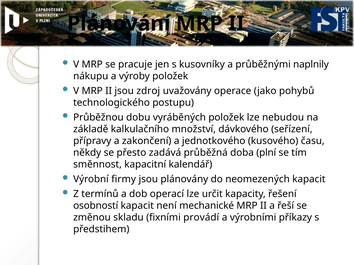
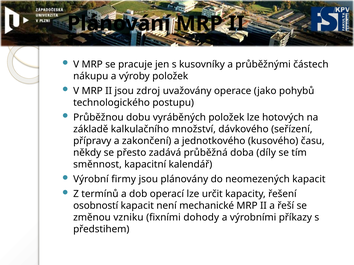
naplnily: naplnily -> částech
nebudou: nebudou -> hotových
plní: plní -> díly
skladu: skladu -> vzniku
provádí: provádí -> dohody
